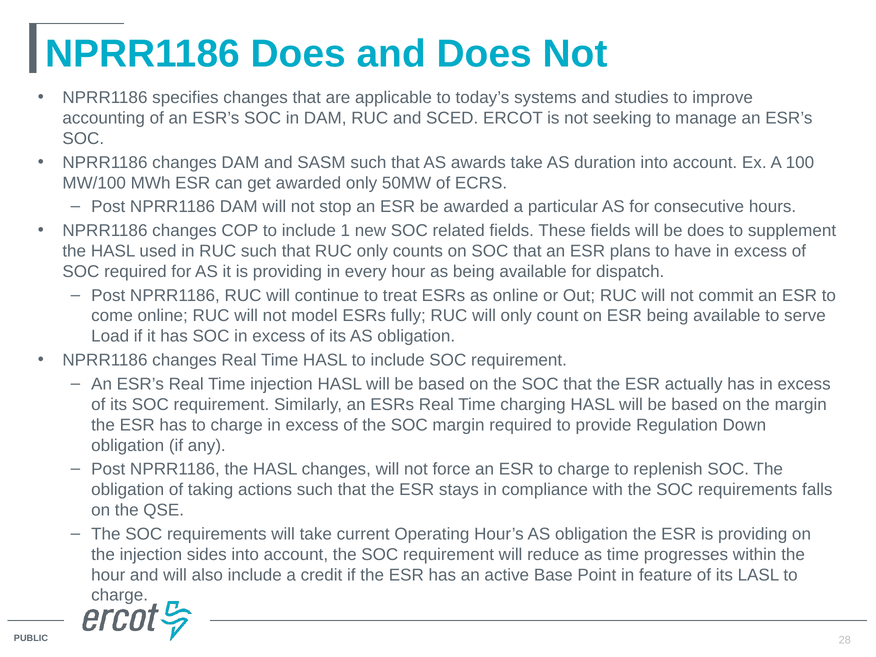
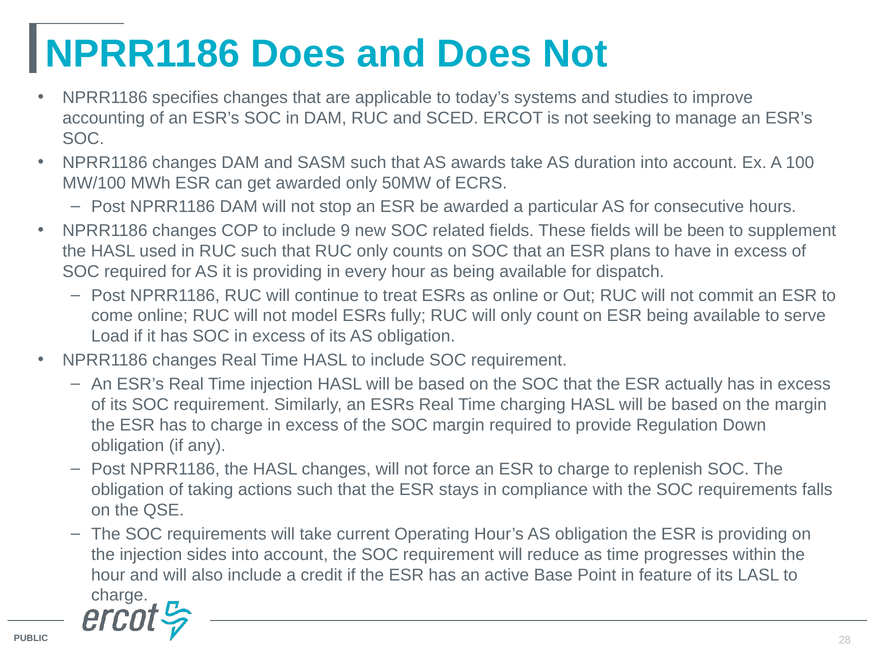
1: 1 -> 9
be does: does -> been
